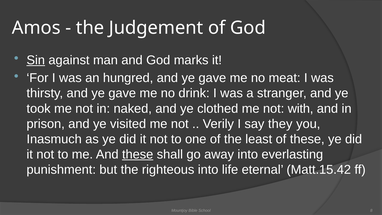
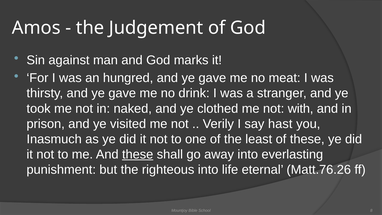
Sin underline: present -> none
they: they -> hast
Matt.15.42: Matt.15.42 -> Matt.76.26
